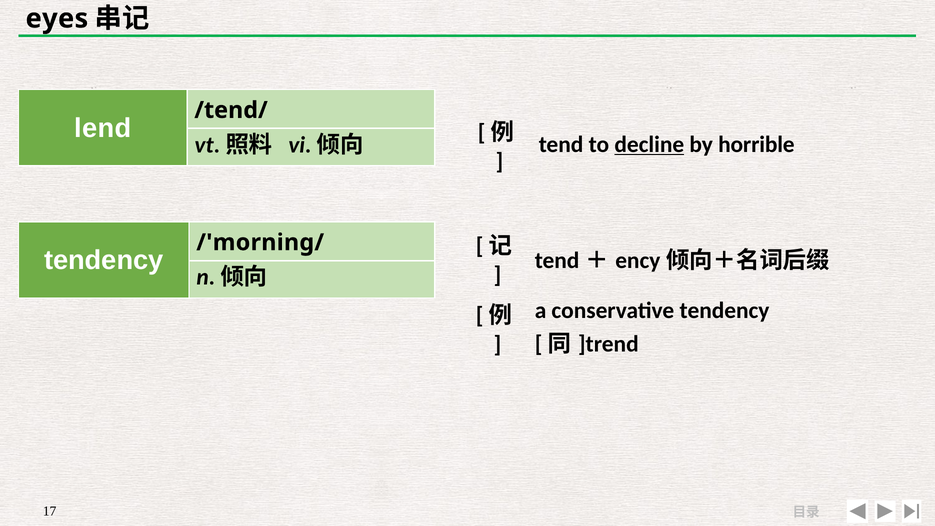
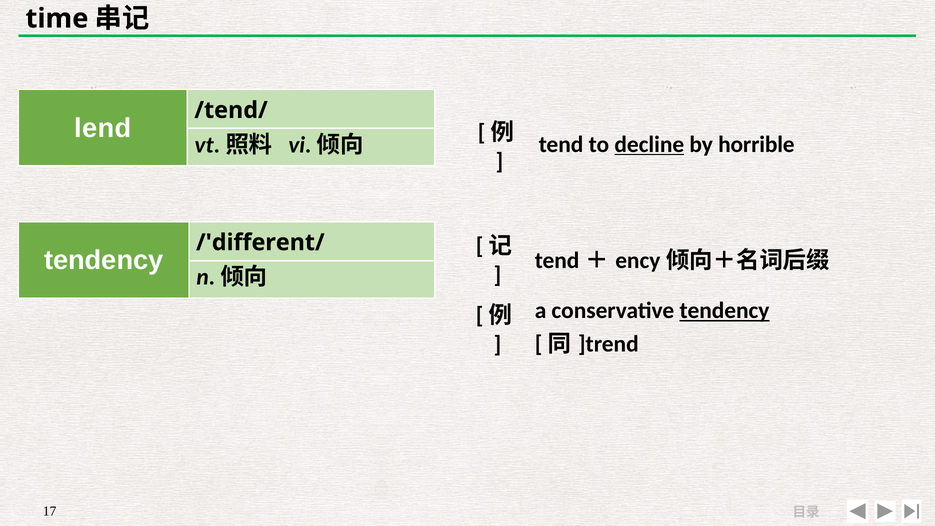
eyes: eyes -> time
/'morning/: /'morning/ -> /'different/
tendency at (724, 311) underline: none -> present
